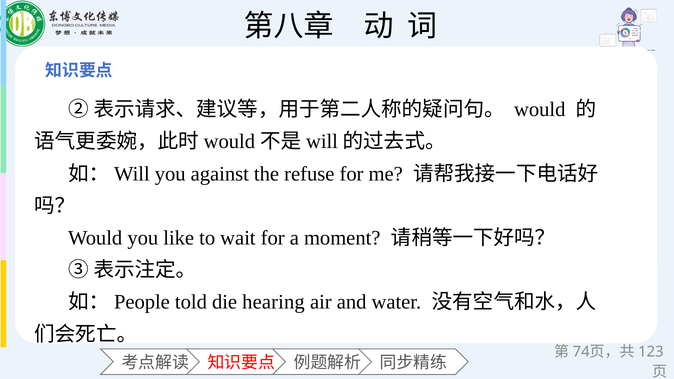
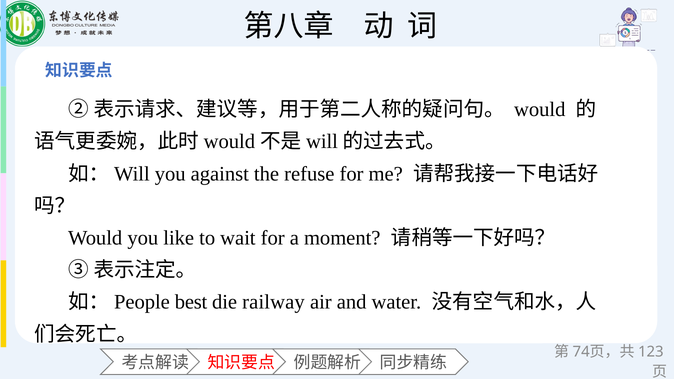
told: told -> best
hearing: hearing -> railway
